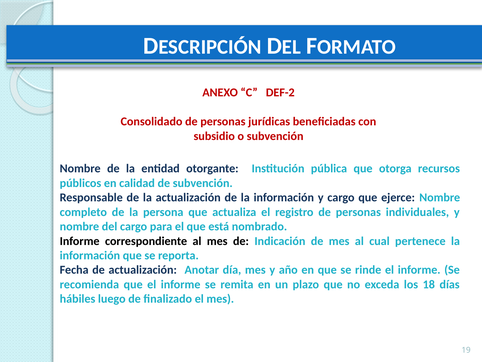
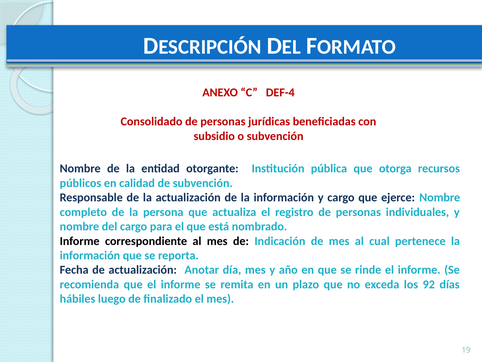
DEF-2: DEF-2 -> DEF-4
18: 18 -> 92
